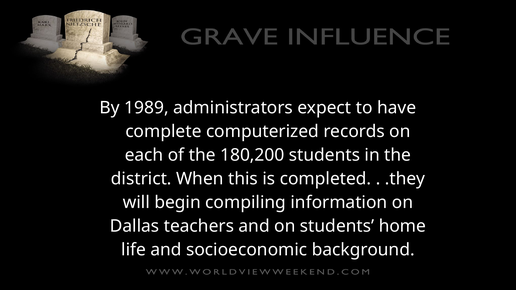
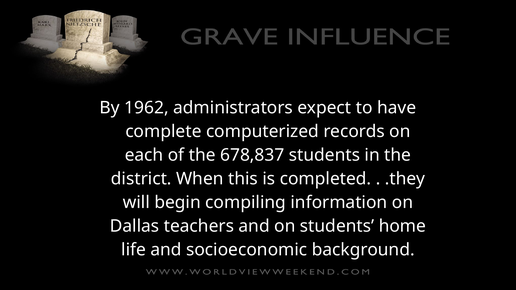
1989: 1989 -> 1962
180,200: 180,200 -> 678,837
